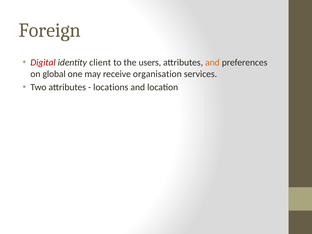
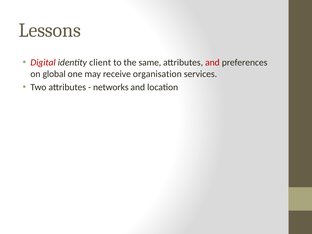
Foreign: Foreign -> Lessons
users: users -> same
and at (212, 63) colour: orange -> red
locations: locations -> networks
